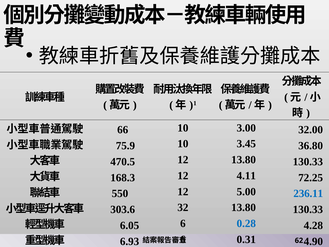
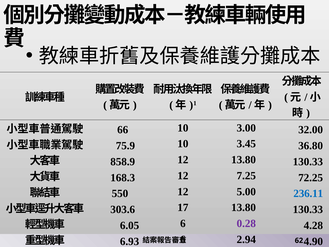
470.5: 470.5 -> 858.9
4.11: 4.11 -> 7.25
32: 32 -> 17
0.28 colour: blue -> purple
0.31: 0.31 -> 2.94
